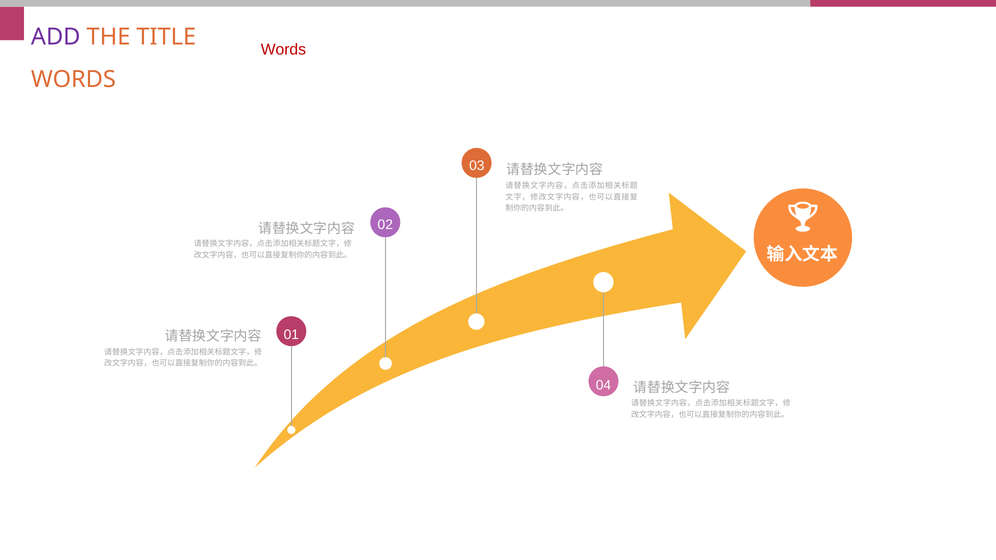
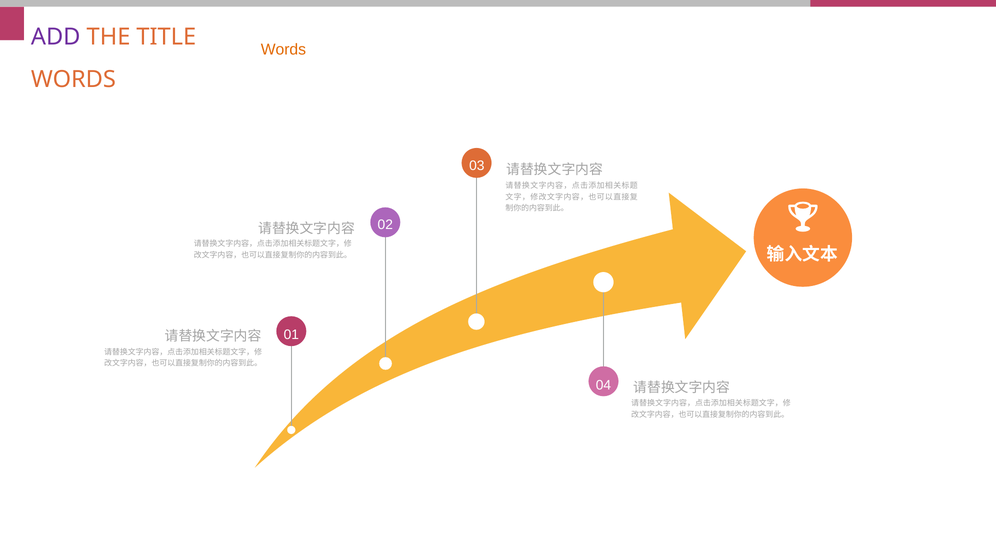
Words at (283, 50) colour: red -> orange
